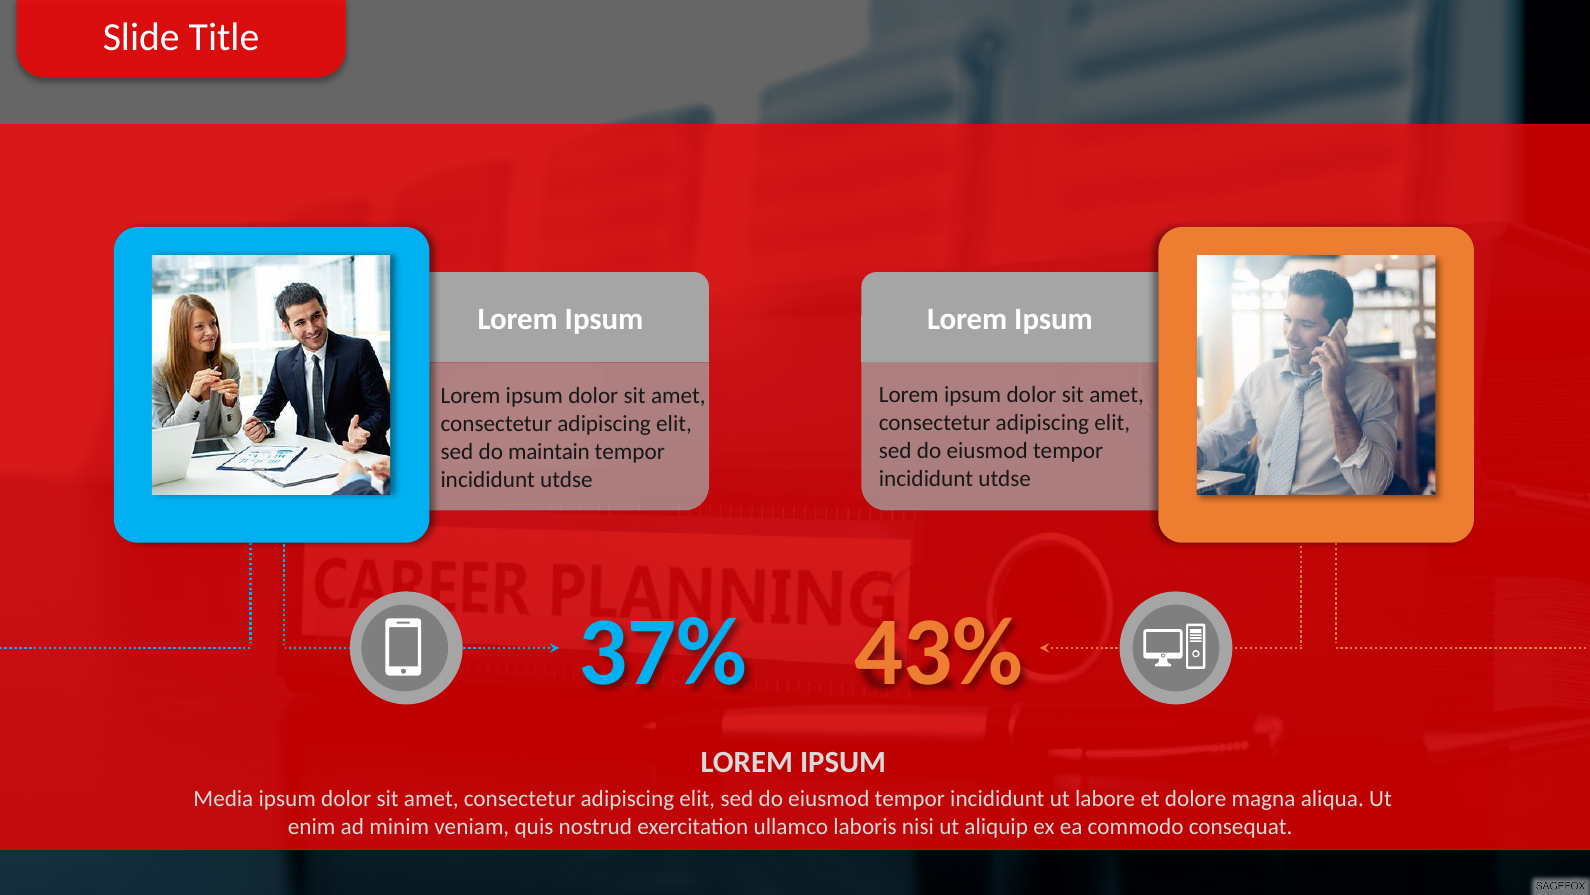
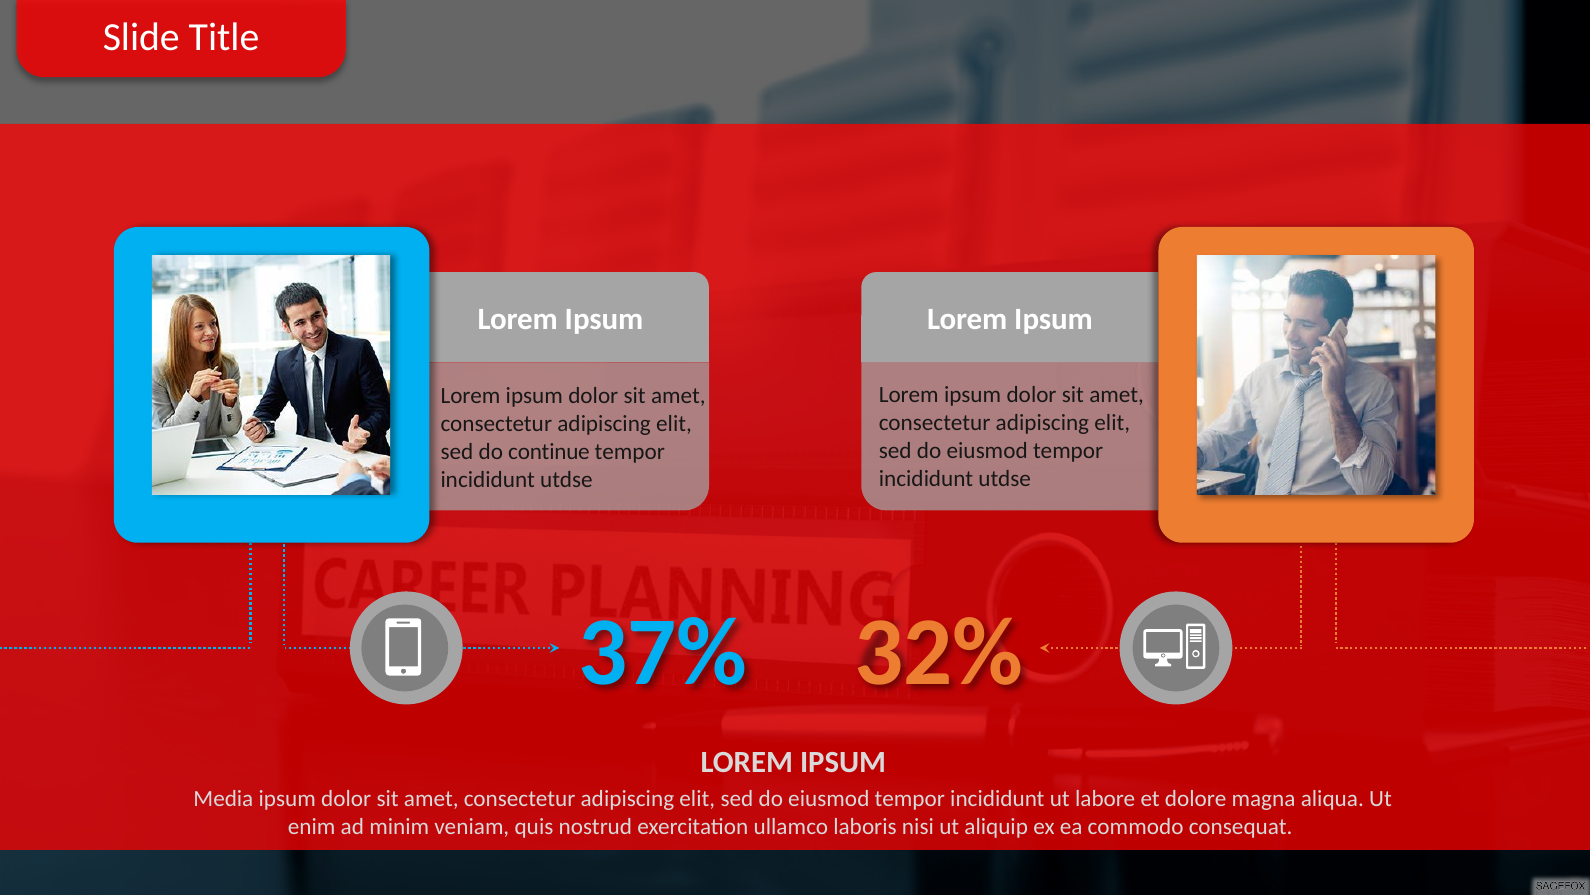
maintain: maintain -> continue
43%: 43% -> 32%
